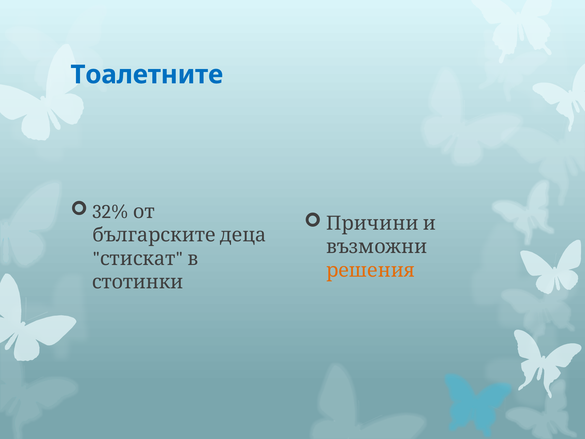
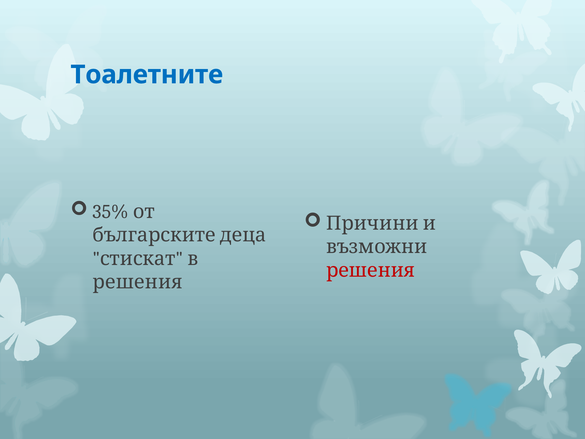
32%: 32% -> 35%
решения at (371, 270) colour: orange -> red
стотинки at (138, 282): стотинки -> решения
